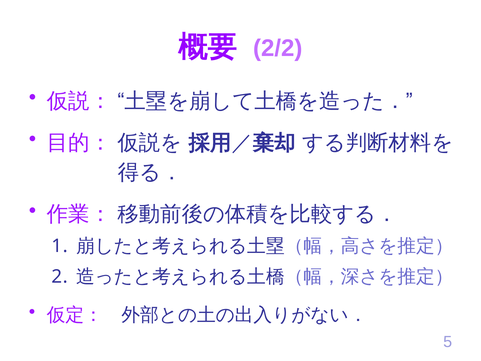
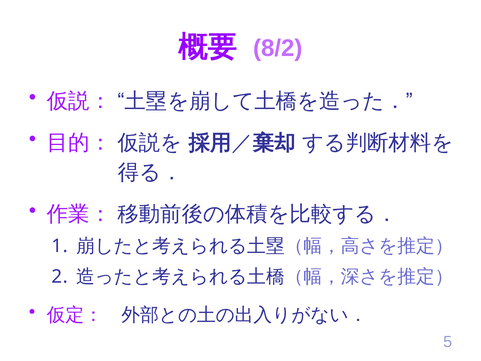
2/2: 2/2 -> 8/2
